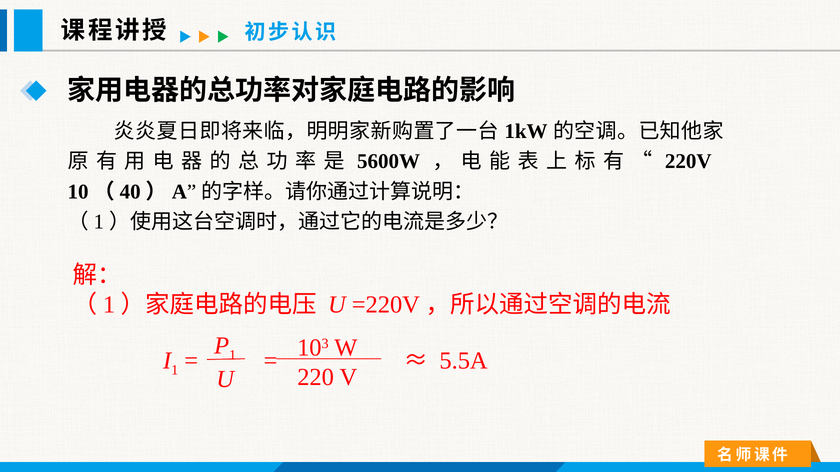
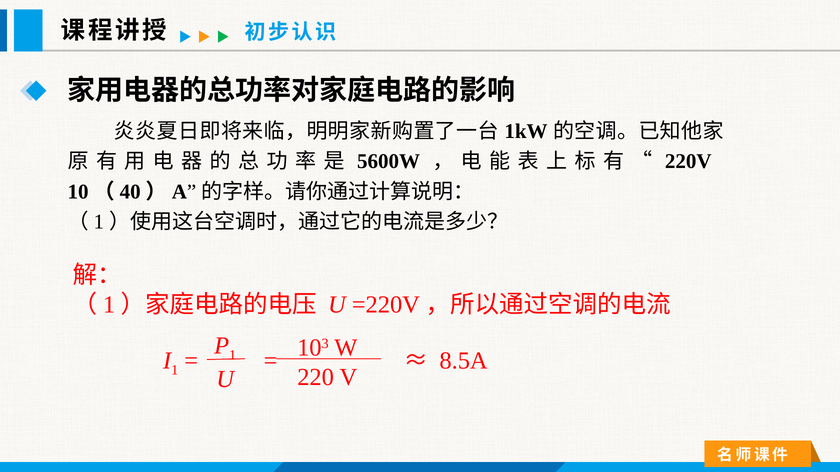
5.5A: 5.5A -> 8.5A
